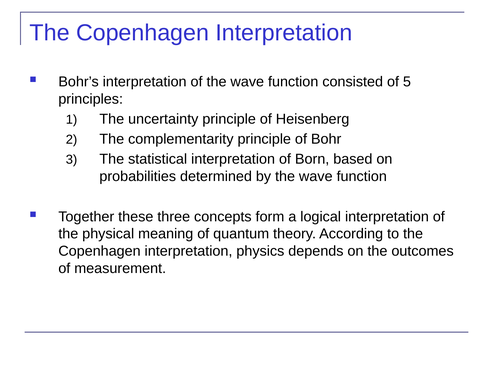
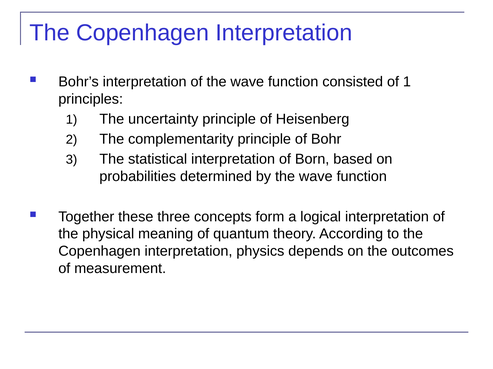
of 5: 5 -> 1
